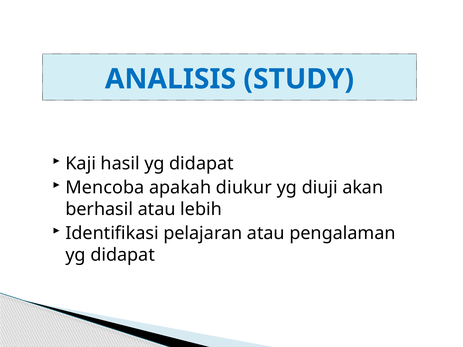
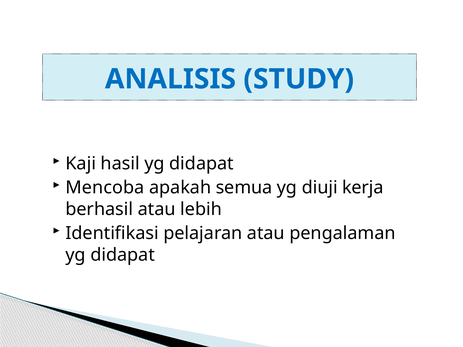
diukur: diukur -> semua
akan: akan -> kerja
